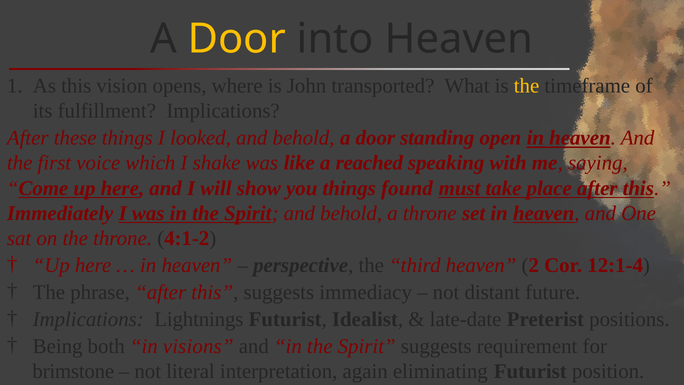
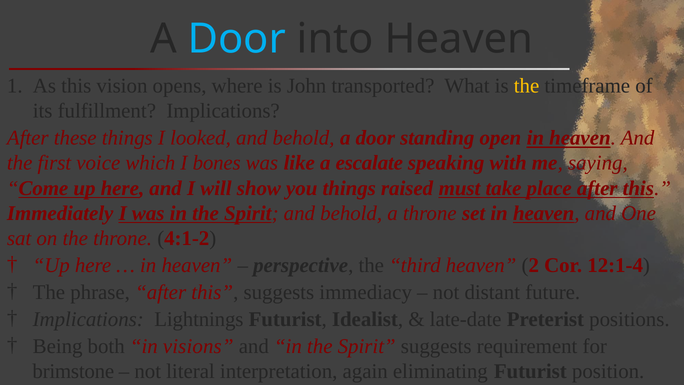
Door at (237, 39) colour: yellow -> light blue
shake: shake -> bones
reached: reached -> escalate
found: found -> raised
